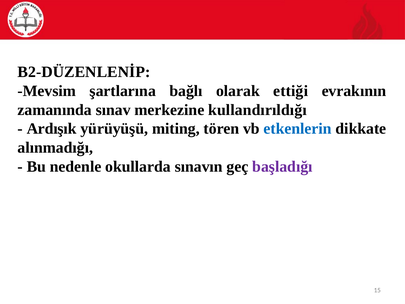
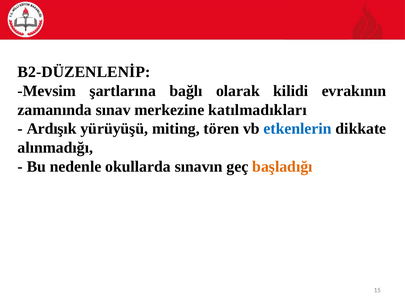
ettiği: ettiği -> kilidi
kullandırıldığı: kullandırıldığı -> katılmadıkları
başladığı colour: purple -> orange
